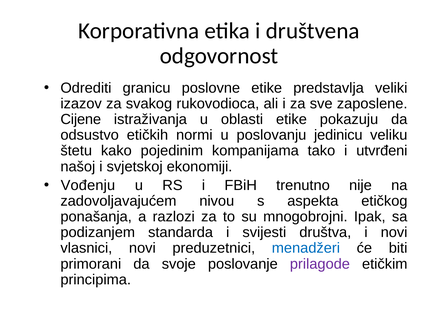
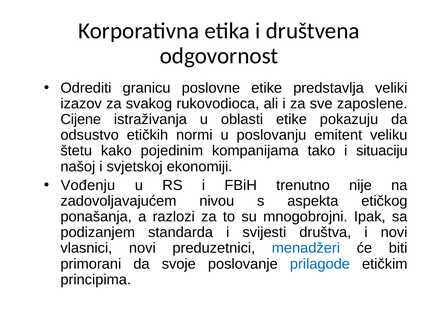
jedinicu: jedinicu -> emitent
utvrđeni: utvrđeni -> situaciju
prilagode colour: purple -> blue
